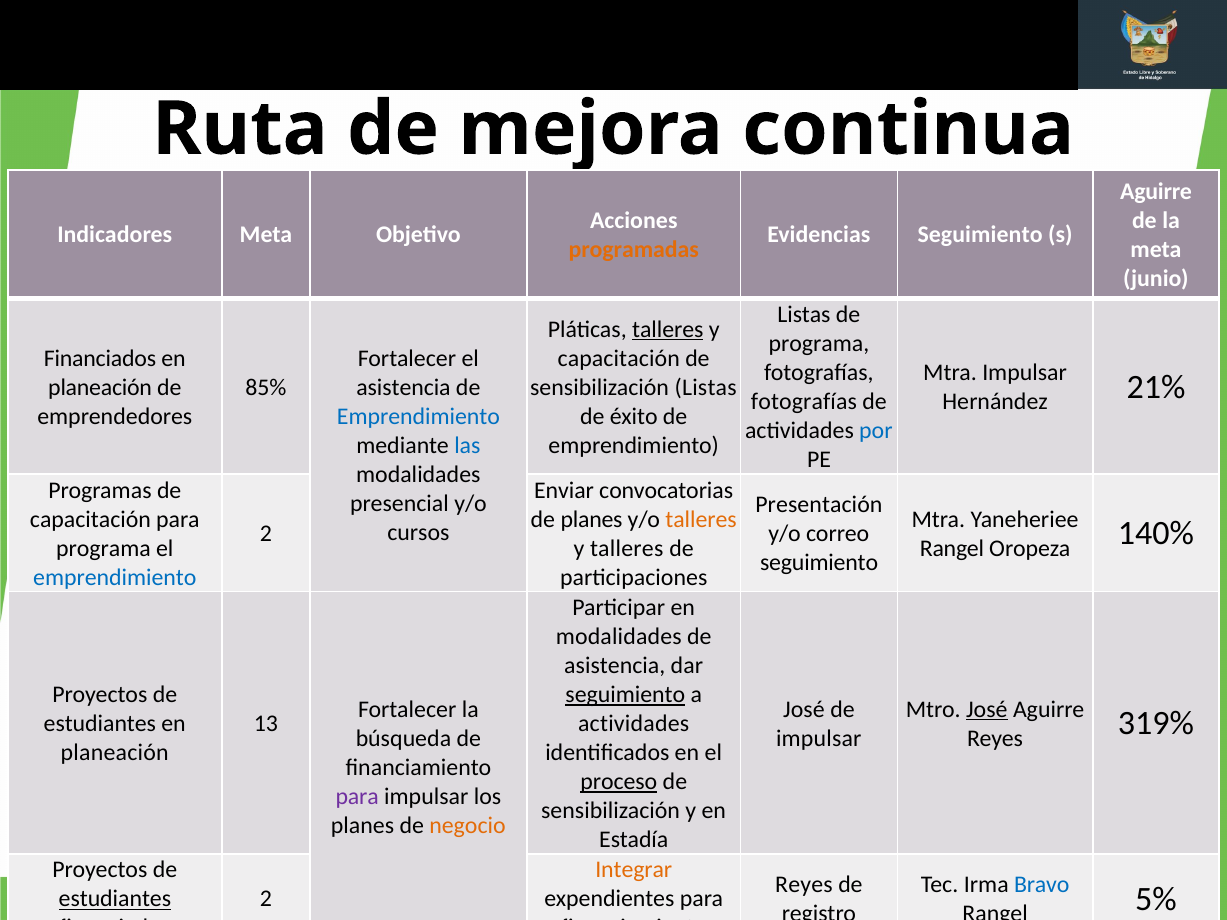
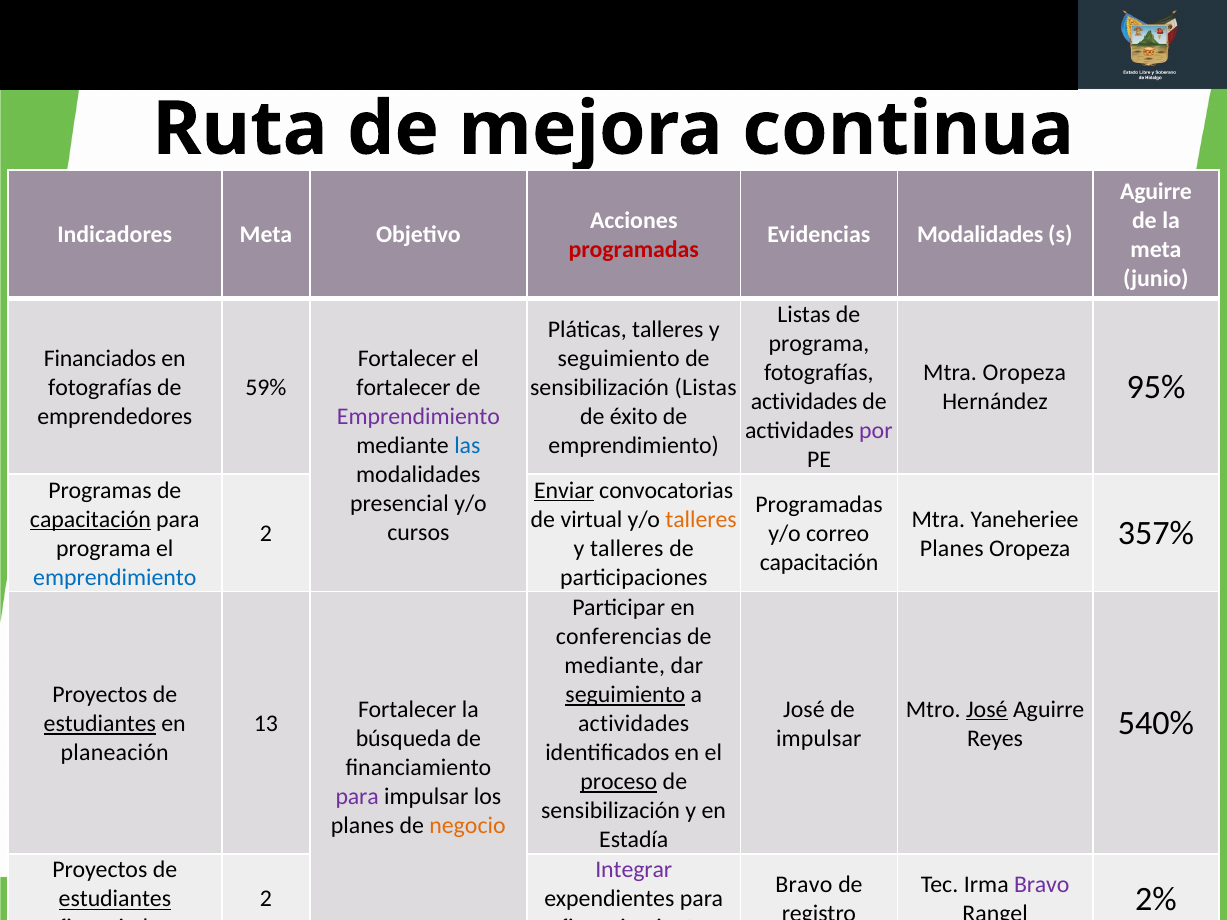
Evidencias Seguimiento: Seguimiento -> Modalidades
programadas at (634, 249) colour: orange -> red
talleres at (668, 329) underline: present -> none
capacitación at (619, 358): capacitación -> seguimiento
Mtra Impulsar: Impulsar -> Oropeza
planeación at (100, 387): planeación -> fotografías
85%: 85% -> 59%
asistencia at (404, 387): asistencia -> fortalecer
fotografías at (804, 402): fotografías -> actividades
21%: 21% -> 95%
Emprendimiento at (418, 416) colour: blue -> purple
por colour: blue -> purple
Enviar underline: none -> present
Presentación at (819, 505): Presentación -> Programadas
capacitación at (90, 519) underline: none -> present
de planes: planes -> virtual
Rangel at (952, 548): Rangel -> Planes
140%: 140% -> 357%
seguimiento at (819, 563): seguimiento -> capacitación
modalidades at (619, 637): modalidades -> conferencias
asistencia at (615, 666): asistencia -> mediante
estudiantes at (100, 724) underline: none -> present
319%: 319% -> 540%
Integrar colour: orange -> purple
Reyes at (804, 885): Reyes -> Bravo
Bravo at (1042, 885) colour: blue -> purple
5%: 5% -> 2%
